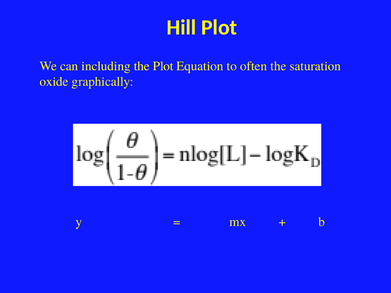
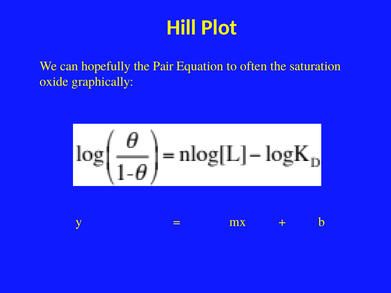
including: including -> hopefully
the Plot: Plot -> Pair
